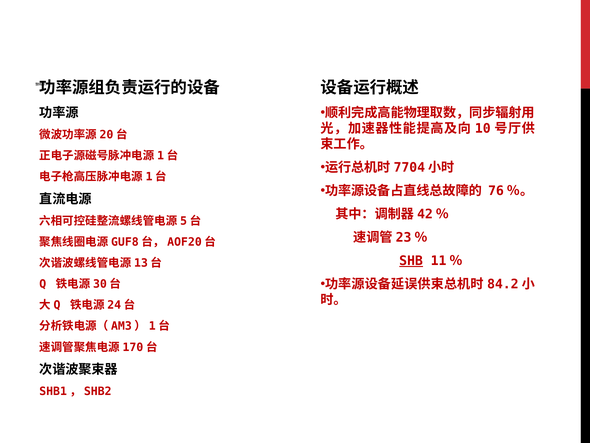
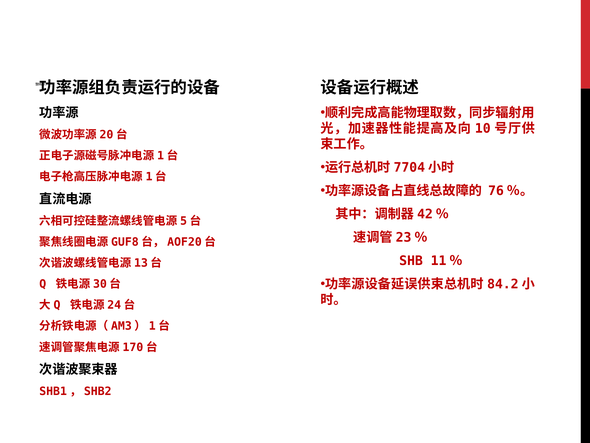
SHB underline: present -> none
